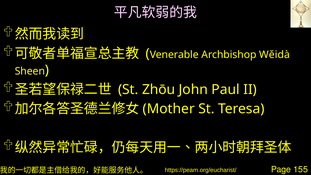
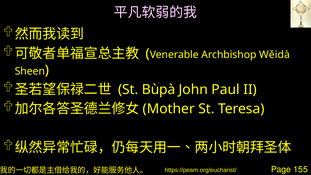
Zhōu: Zhōu -> Bùpà
